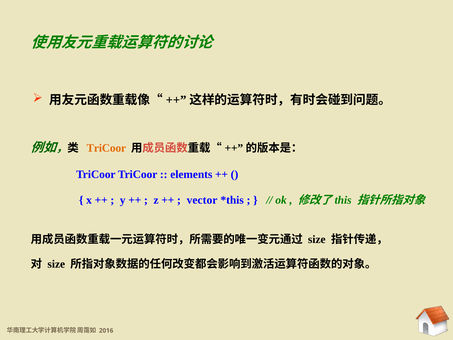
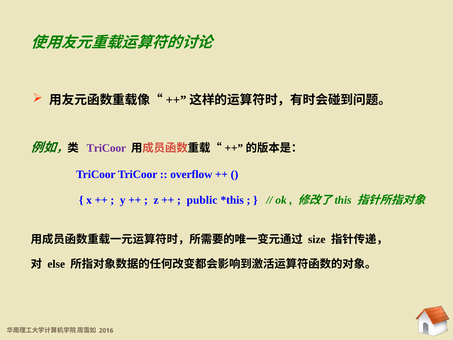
TriCoor at (106, 148) colour: orange -> purple
elements: elements -> overflow
vector: vector -> public
size at (56, 264): size -> else
